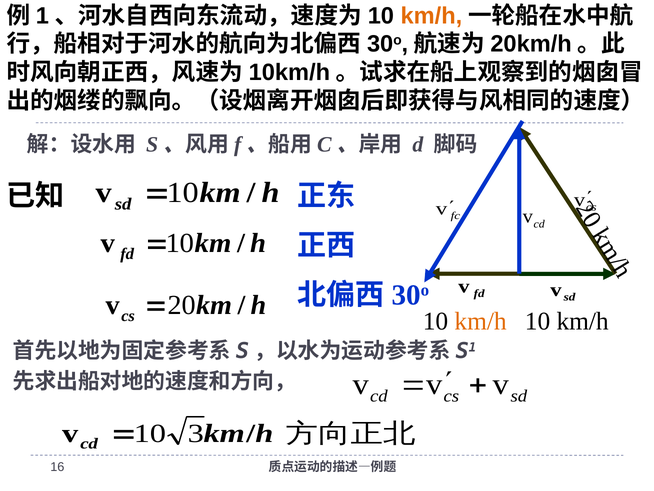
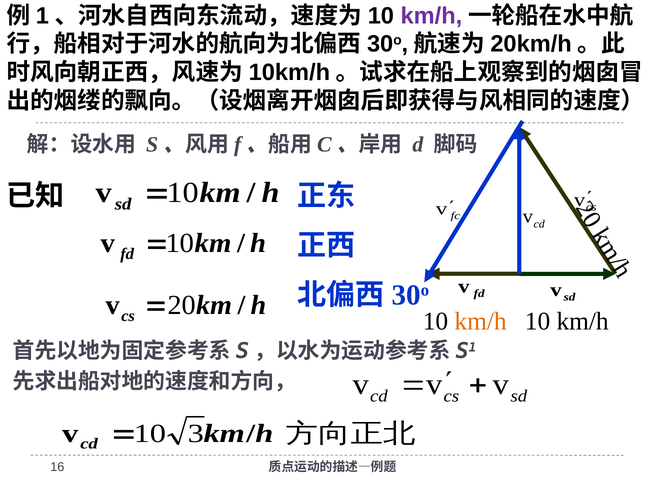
km/h at (431, 16) colour: orange -> purple
